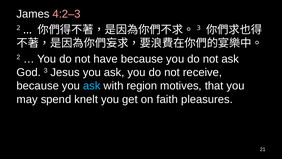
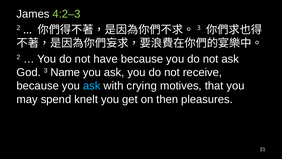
4:2–3 colour: pink -> light green
Jesus: Jesus -> Name
region: region -> crying
faith: faith -> then
